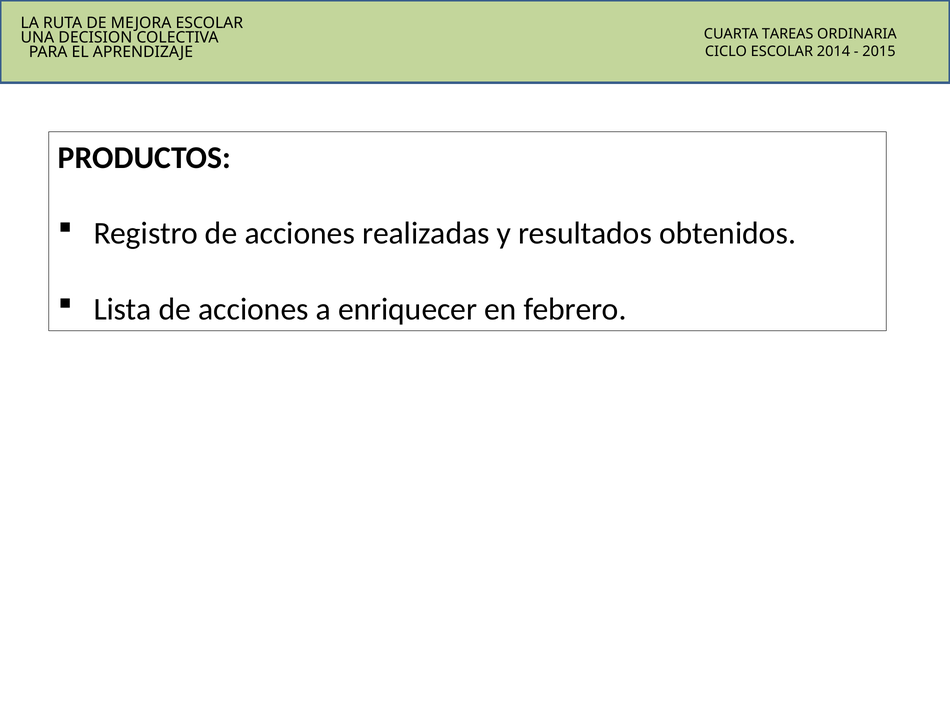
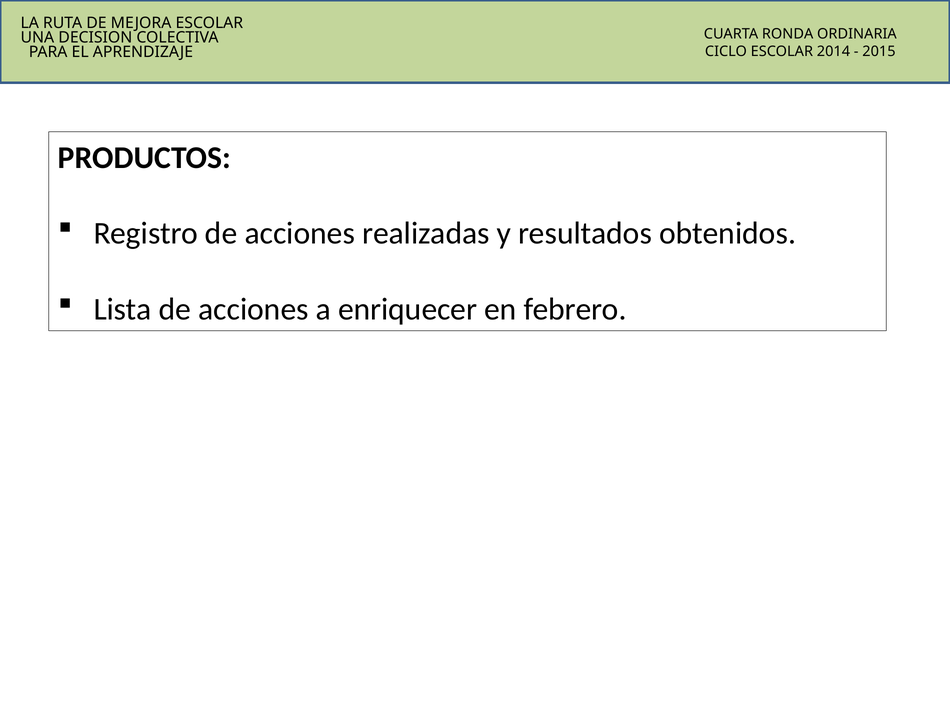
TAREAS: TAREAS -> RONDA
